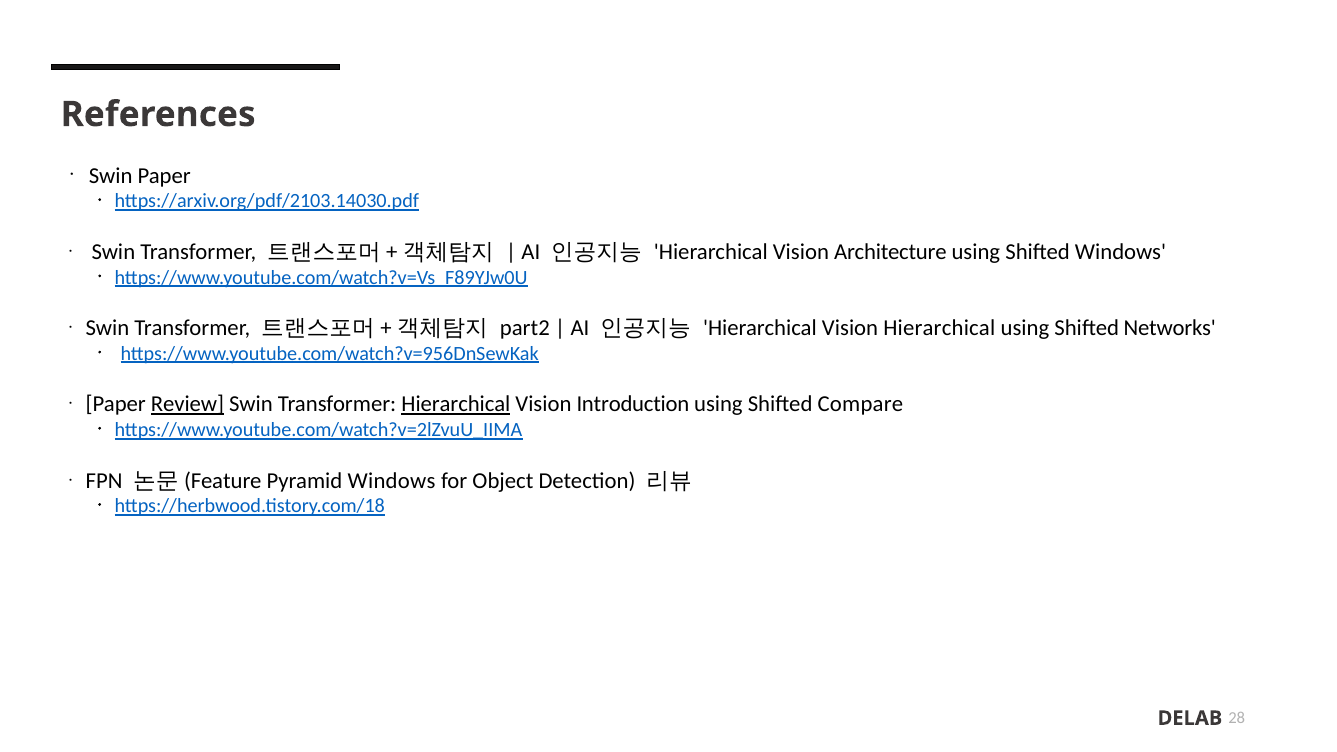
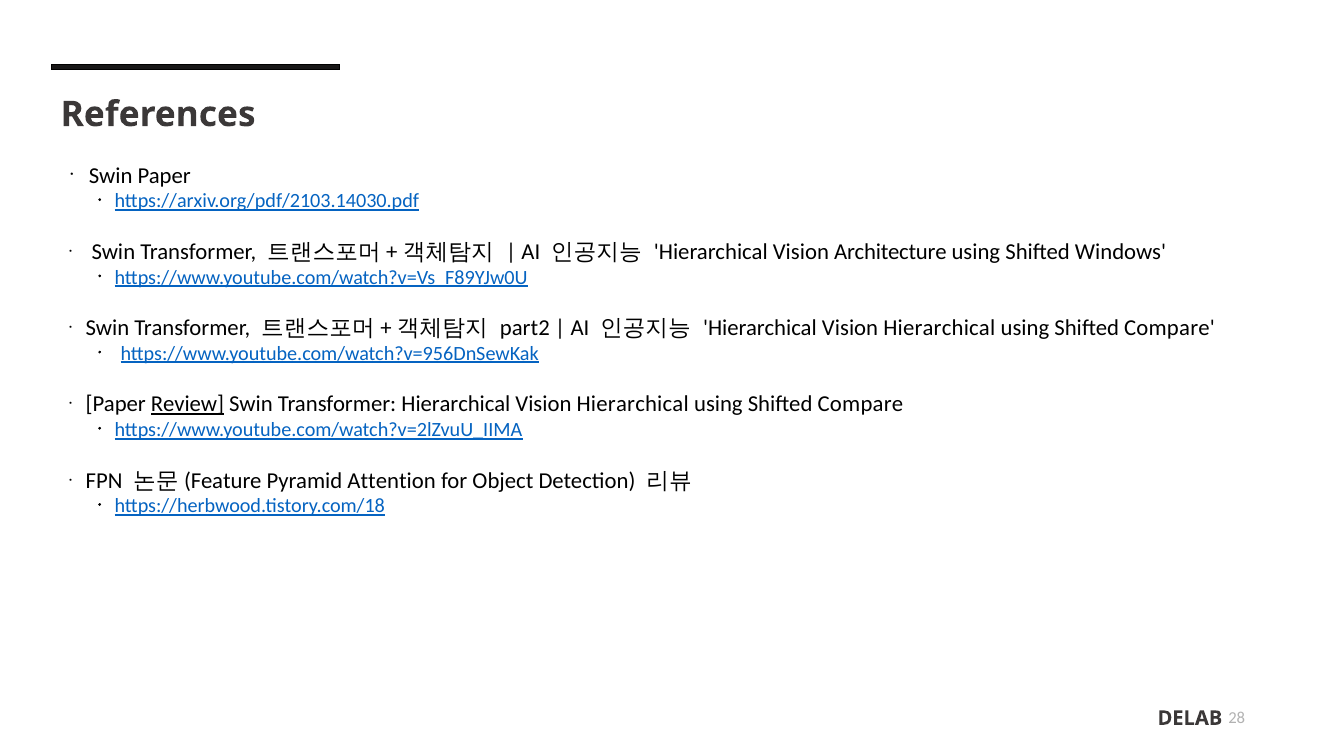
Networks at (1170, 328): Networks -> Compare
Hierarchical at (456, 404) underline: present -> none
Introduction at (633, 404): Introduction -> Hierarchical
Pyramid Windows: Windows -> Attention
